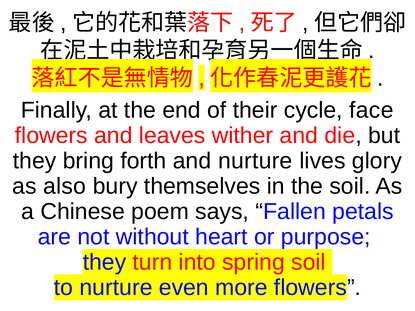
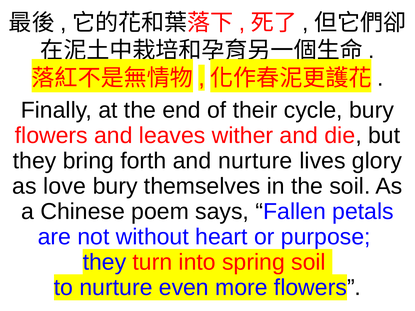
cycle face: face -> bury
also: also -> love
